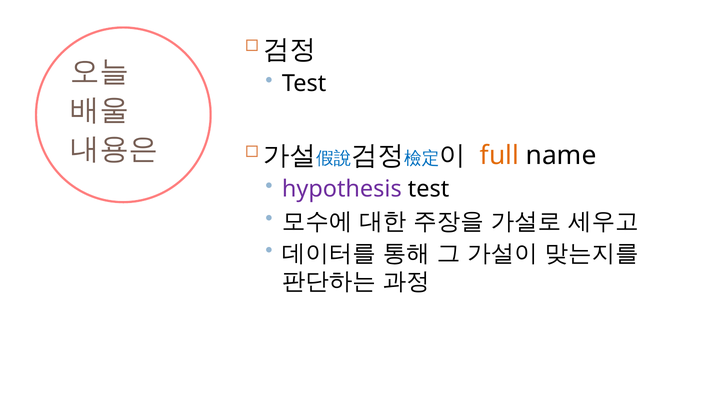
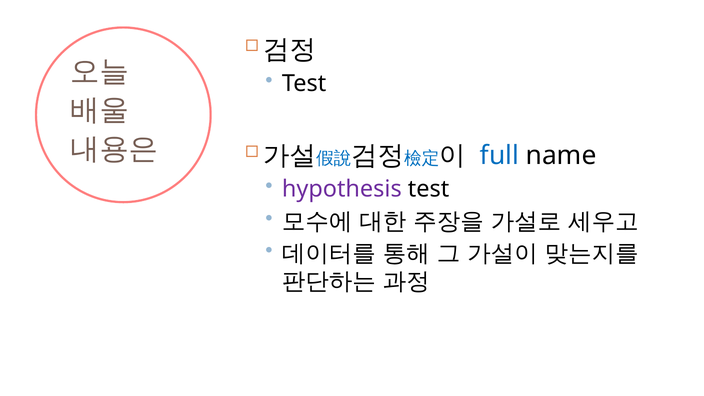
full colour: orange -> blue
